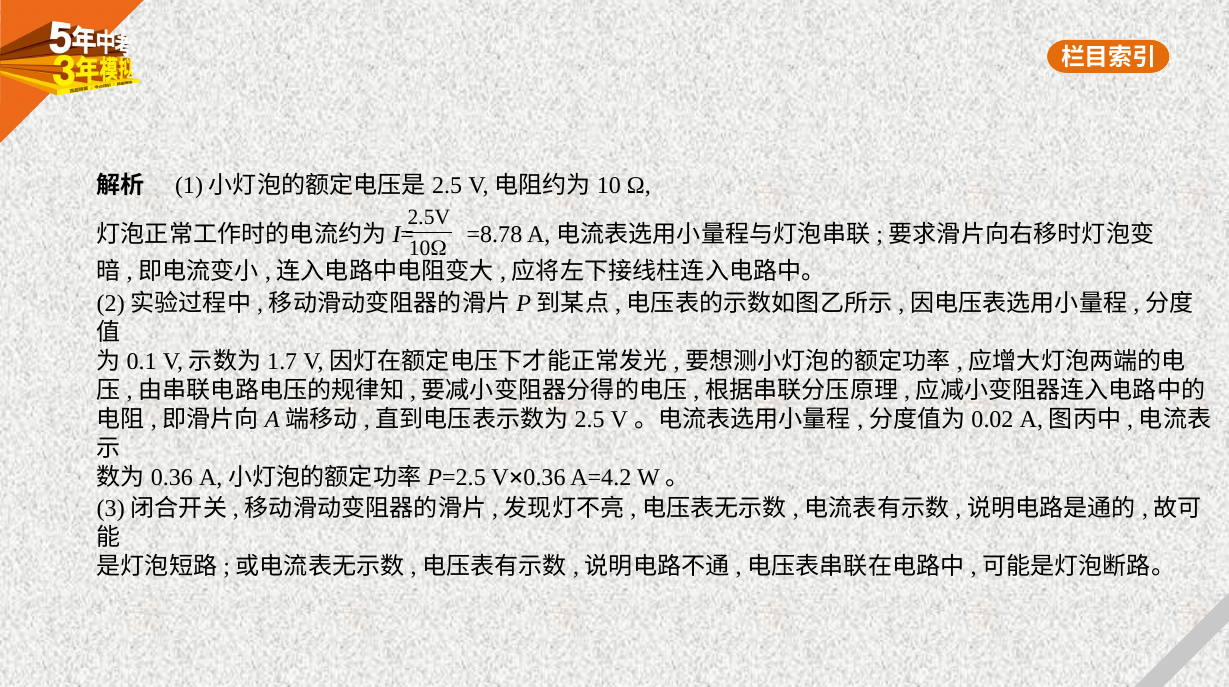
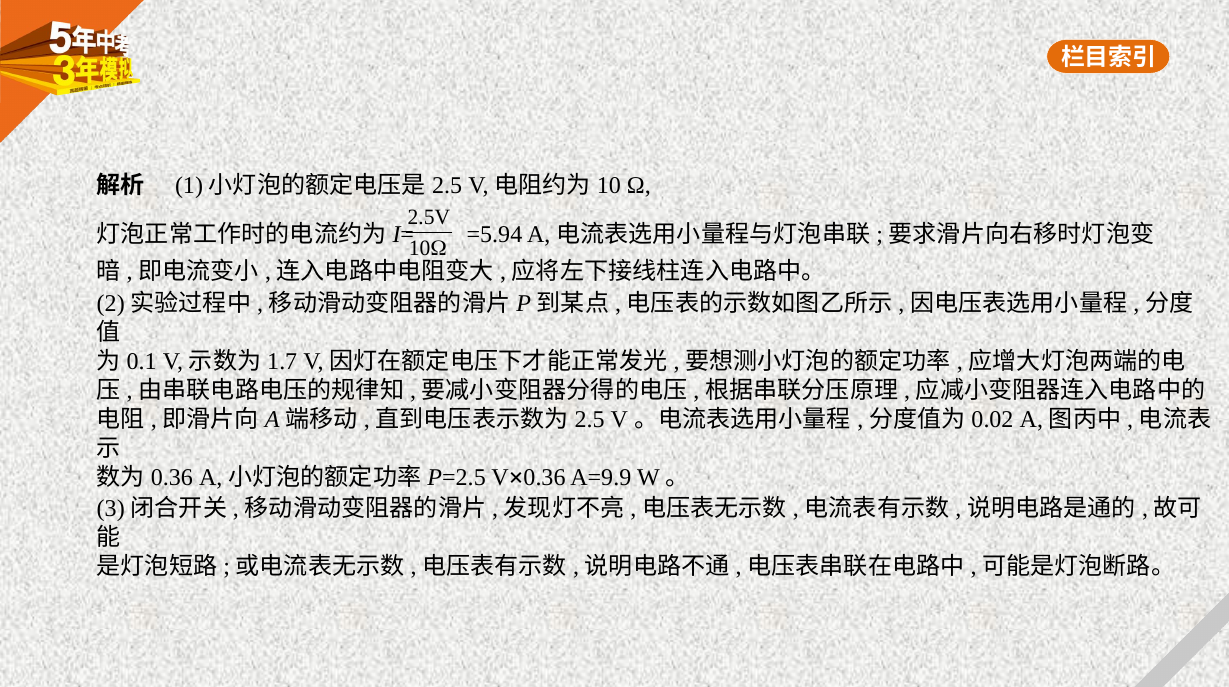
=8.78: =8.78 -> =5.94
A=4.2: A=4.2 -> A=9.9
